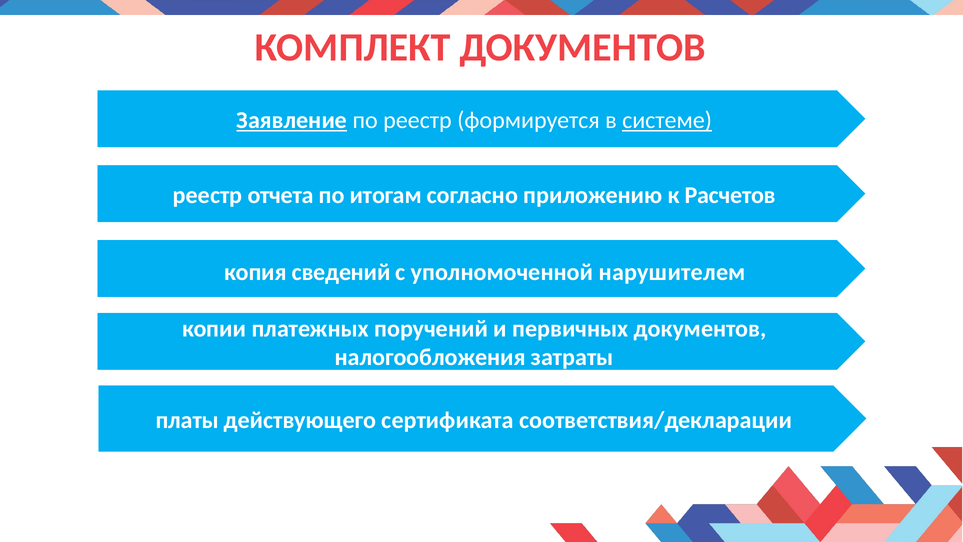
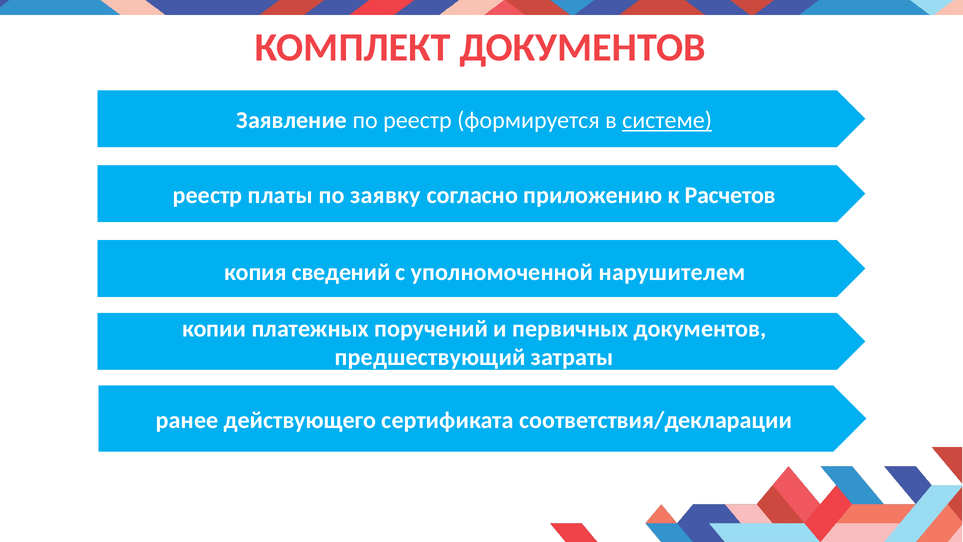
Заявление underline: present -> none
отчета: отчета -> платы
итогам: итогам -> заявку
налогообложения: налогообложения -> предшествующий
платы: платы -> ранее
